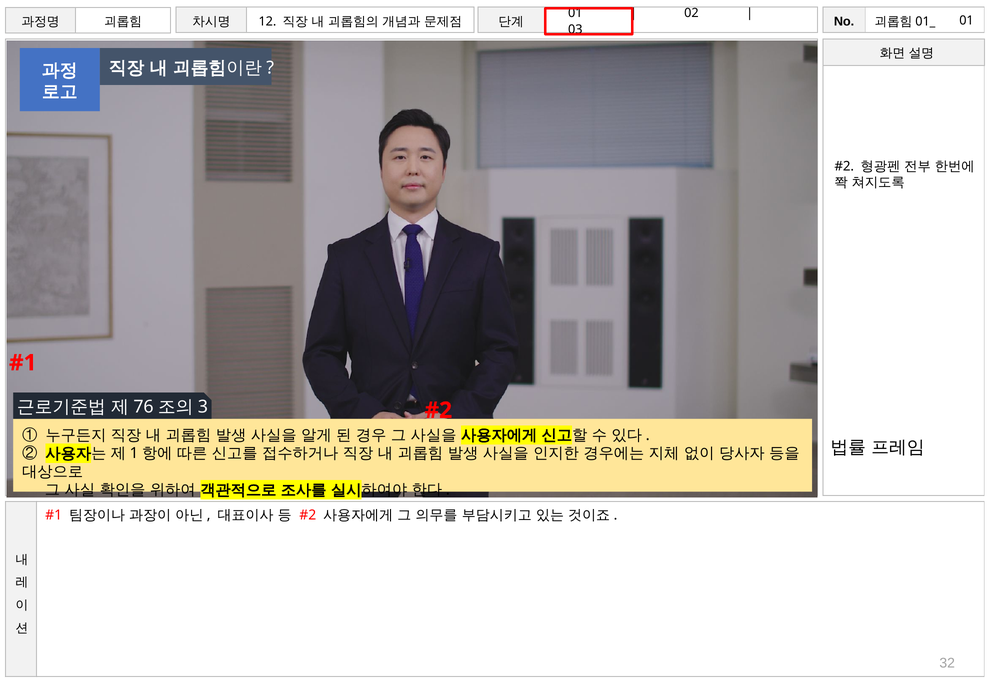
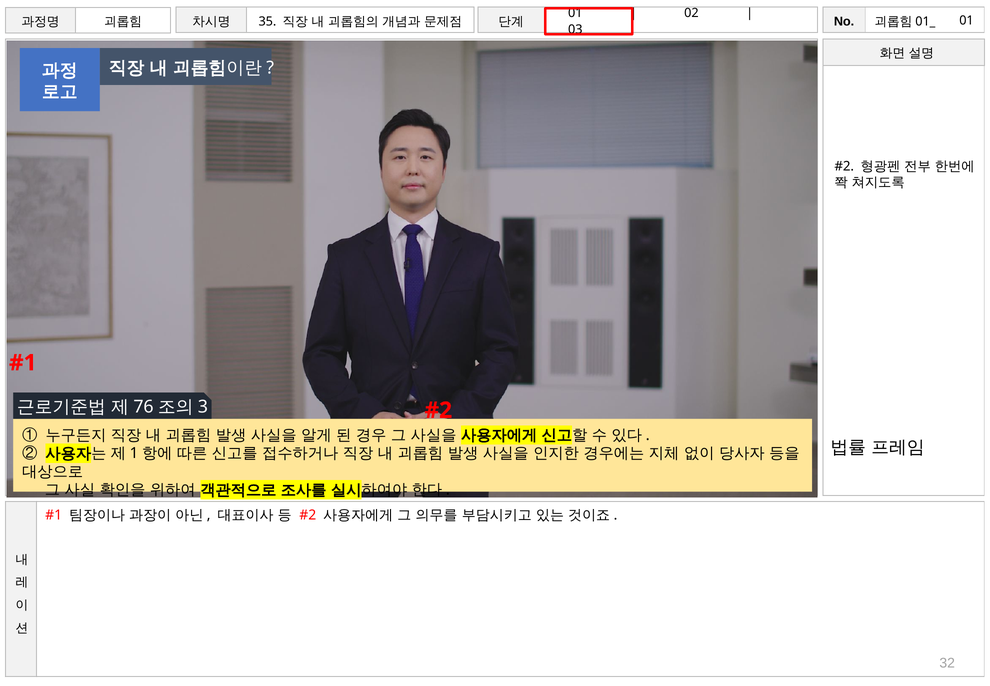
12: 12 -> 35
